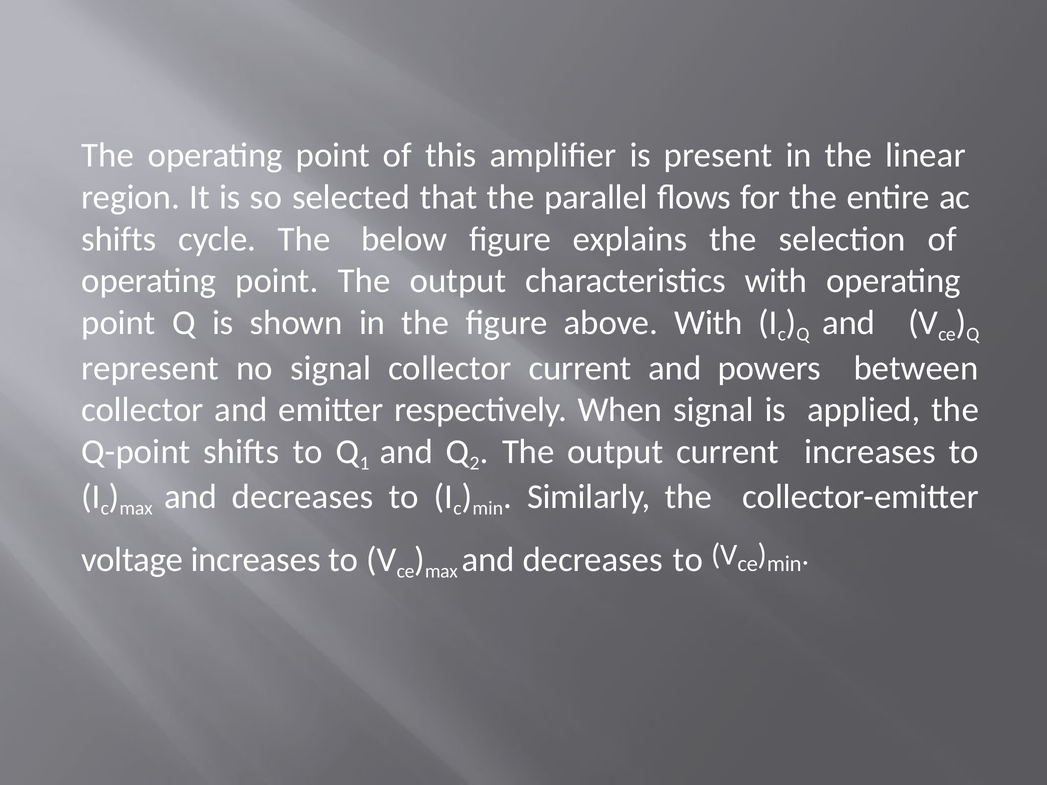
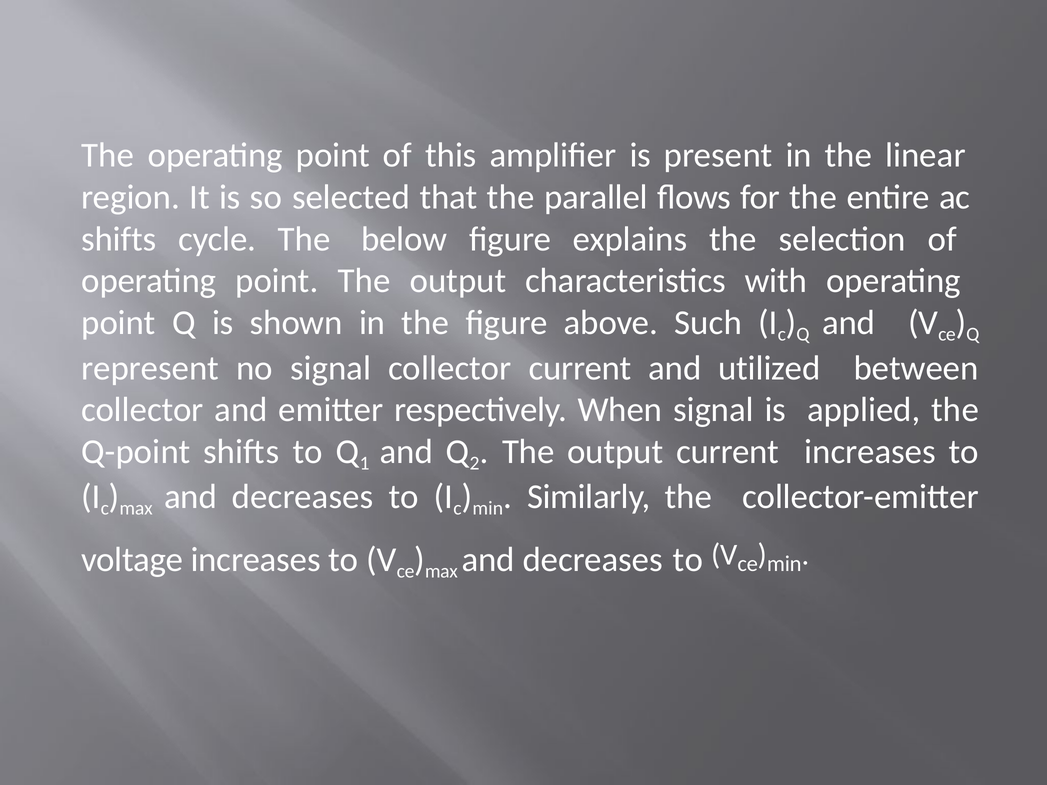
above With: With -> Such
powers: powers -> utilized
